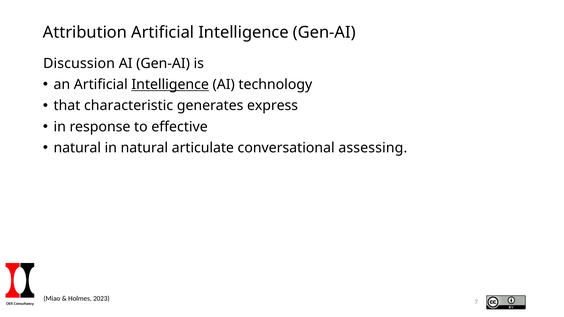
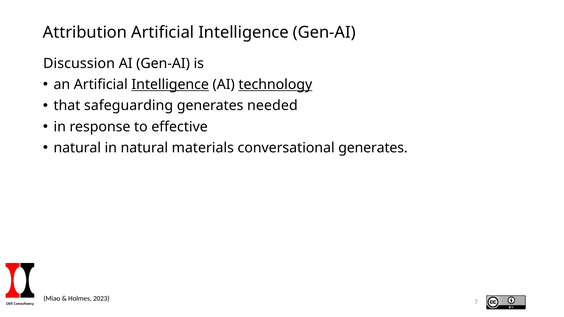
technology underline: none -> present
characteristic: characteristic -> safeguarding
express: express -> needed
articulate: articulate -> materials
conversational assessing: assessing -> generates
